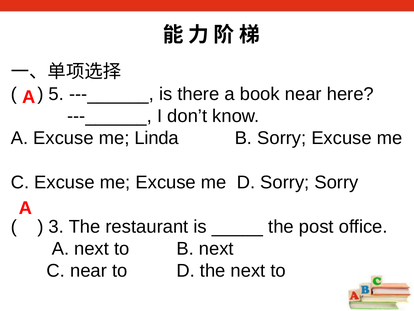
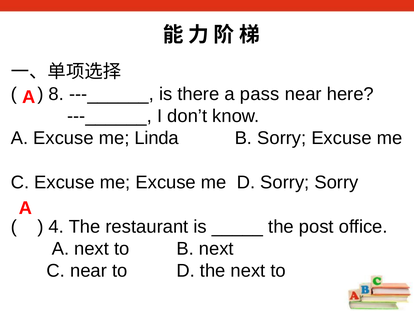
5: 5 -> 8
book: book -> pass
3: 3 -> 4
